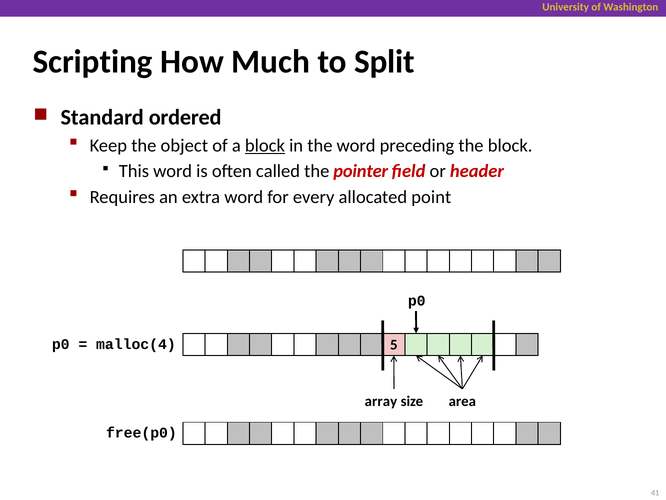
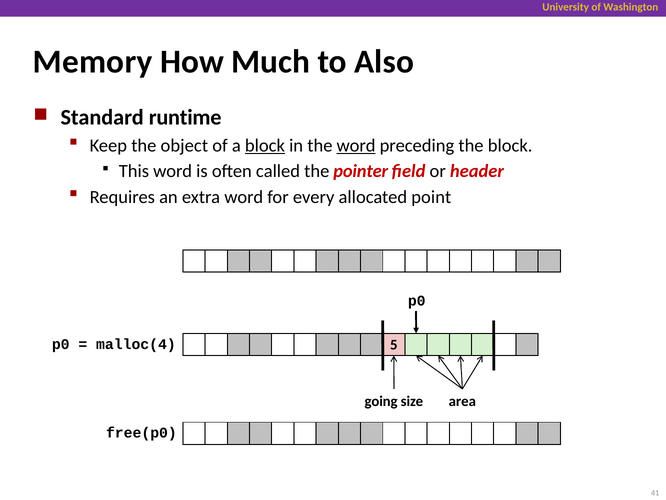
Scripting: Scripting -> Memory
Split: Split -> Also
ordered: ordered -> runtime
word at (356, 145) underline: none -> present
array: array -> going
